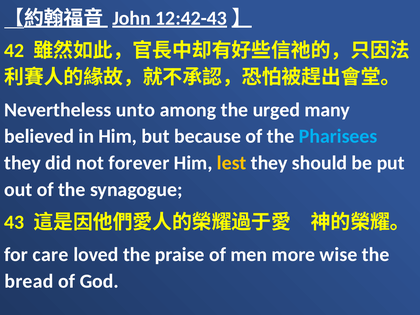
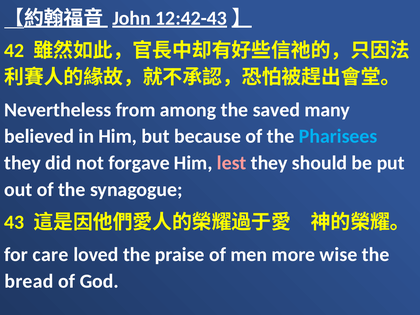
unto: unto -> from
urged: urged -> saved
forever: forever -> forgave
lest colour: yellow -> pink
